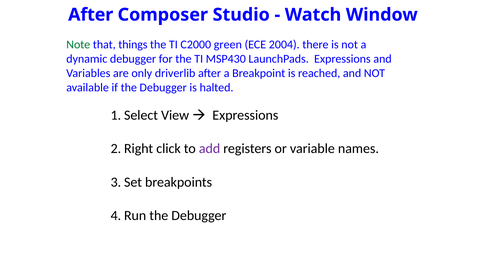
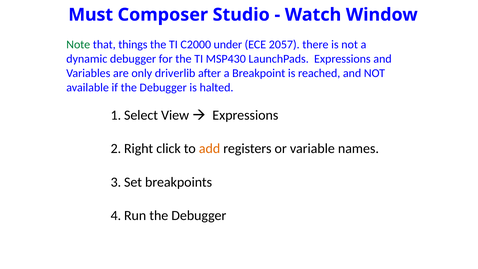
After at (91, 15): After -> Must
green: green -> under
2004: 2004 -> 2057
add colour: purple -> orange
